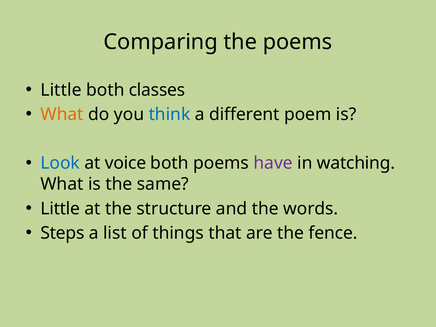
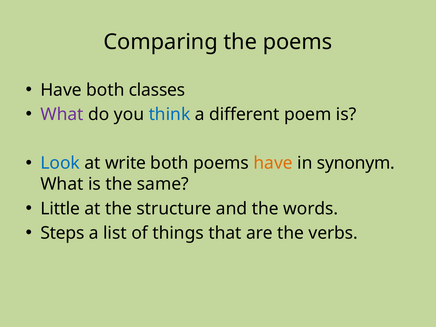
Little at (61, 90): Little -> Have
What at (62, 114) colour: orange -> purple
voice: voice -> write
have at (273, 163) colour: purple -> orange
watching: watching -> synonym
fence: fence -> verbs
